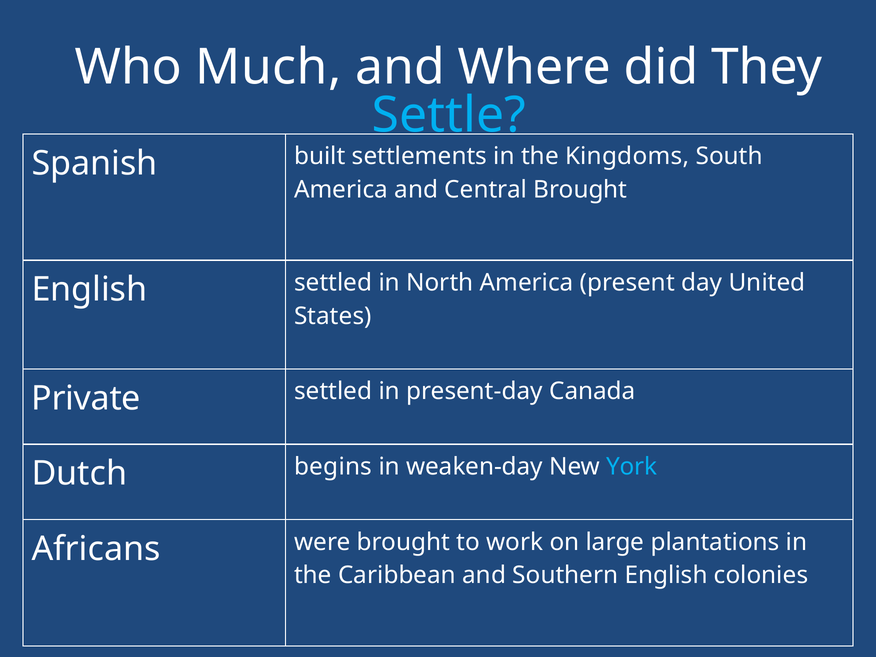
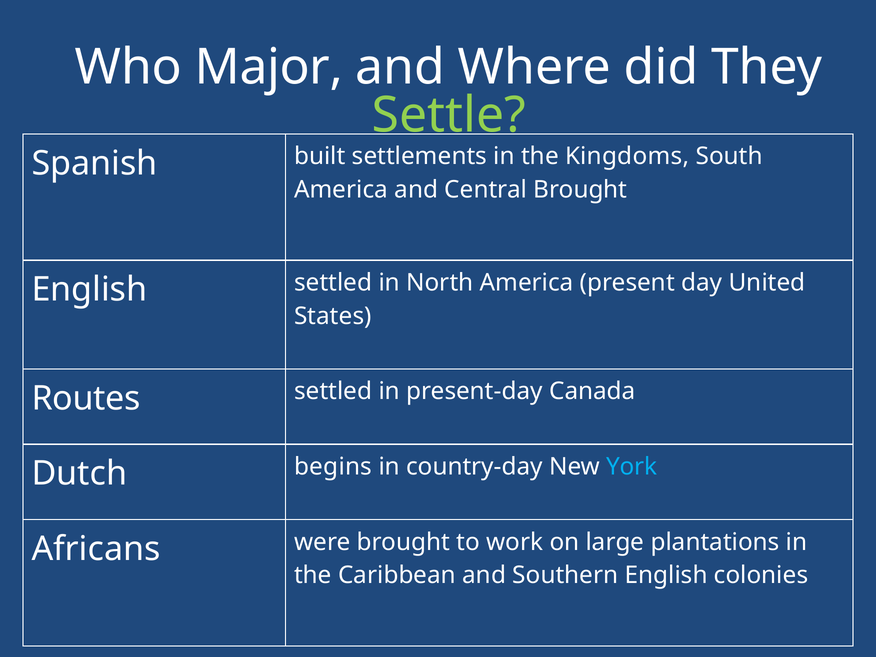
Much: Much -> Major
Settle colour: light blue -> light green
Private: Private -> Routes
weaken-day: weaken-day -> country-day
